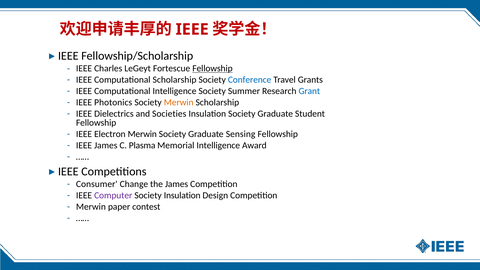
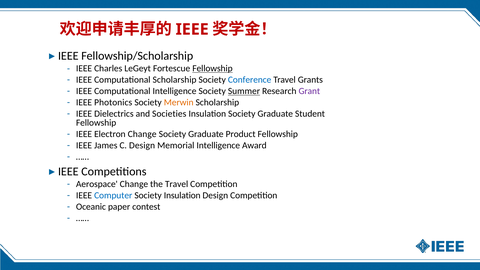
Summer underline: none -> present
Grant colour: blue -> purple
Electron Merwin: Merwin -> Change
Sensing: Sensing -> Product
C Plasma: Plasma -> Design
Consumer: Consumer -> Aerospace
the James: James -> Travel
Computer colour: purple -> blue
Merwin at (91, 207): Merwin -> Oceanic
